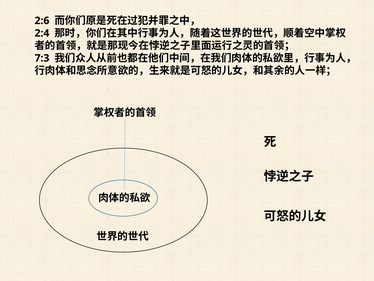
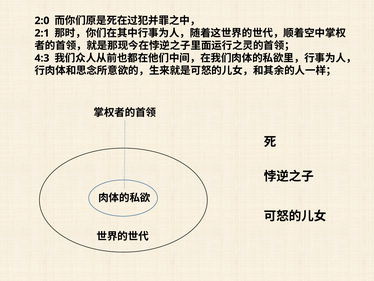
2:6: 2:6 -> 2:0
2:4: 2:4 -> 2:1
7:3: 7:3 -> 4:3
